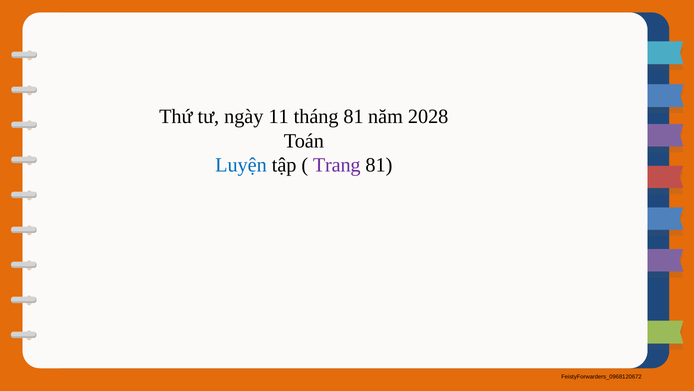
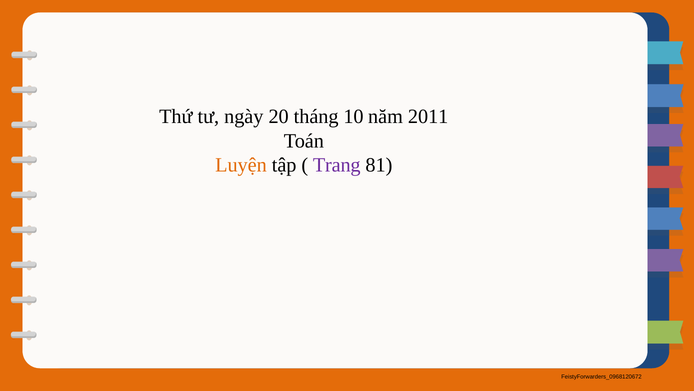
11: 11 -> 20
tháng 81: 81 -> 10
2028: 2028 -> 2011
Luyện colour: blue -> orange
